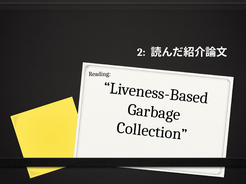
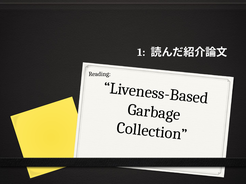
2: 2 -> 1
